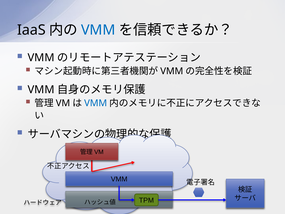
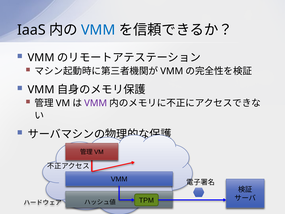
VMM at (96, 103) colour: blue -> purple
